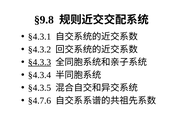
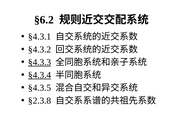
§9.8: §9.8 -> §6.2
§4.3.4 underline: none -> present
§4.7.6: §4.7.6 -> §2.3.8
